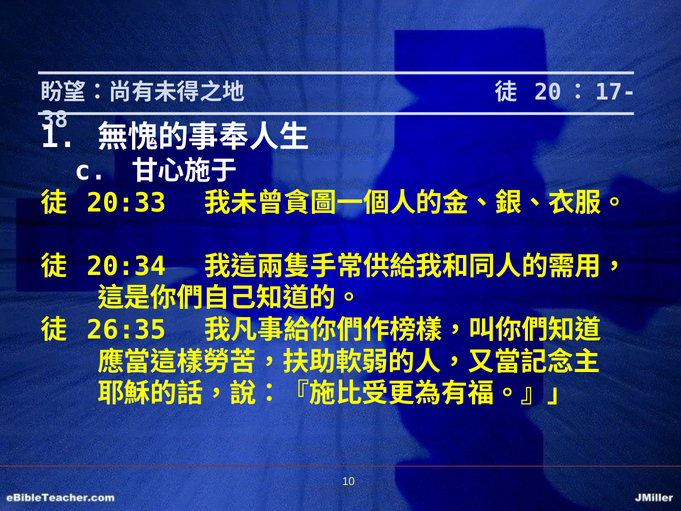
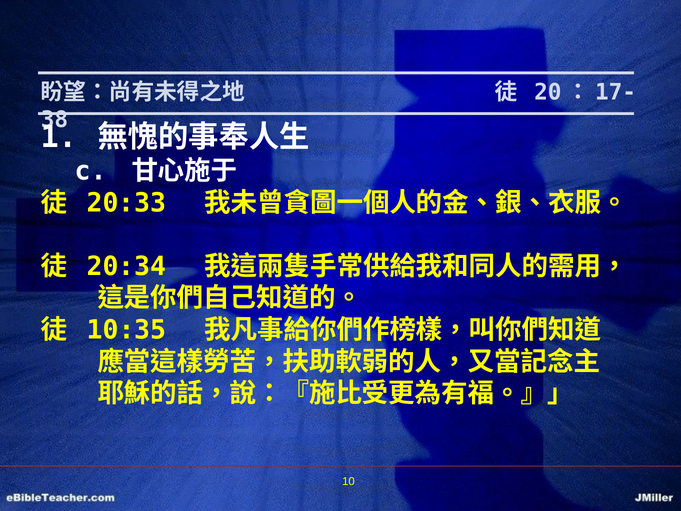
26:35: 26:35 -> 10:35
